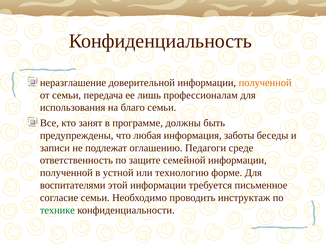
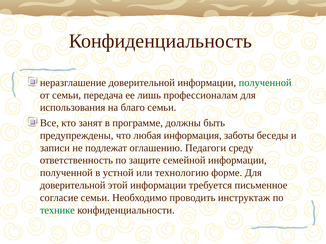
полученной at (265, 83) colour: orange -> green
среде: среде -> среду
воспитателями at (73, 186): воспитателями -> доверительной
